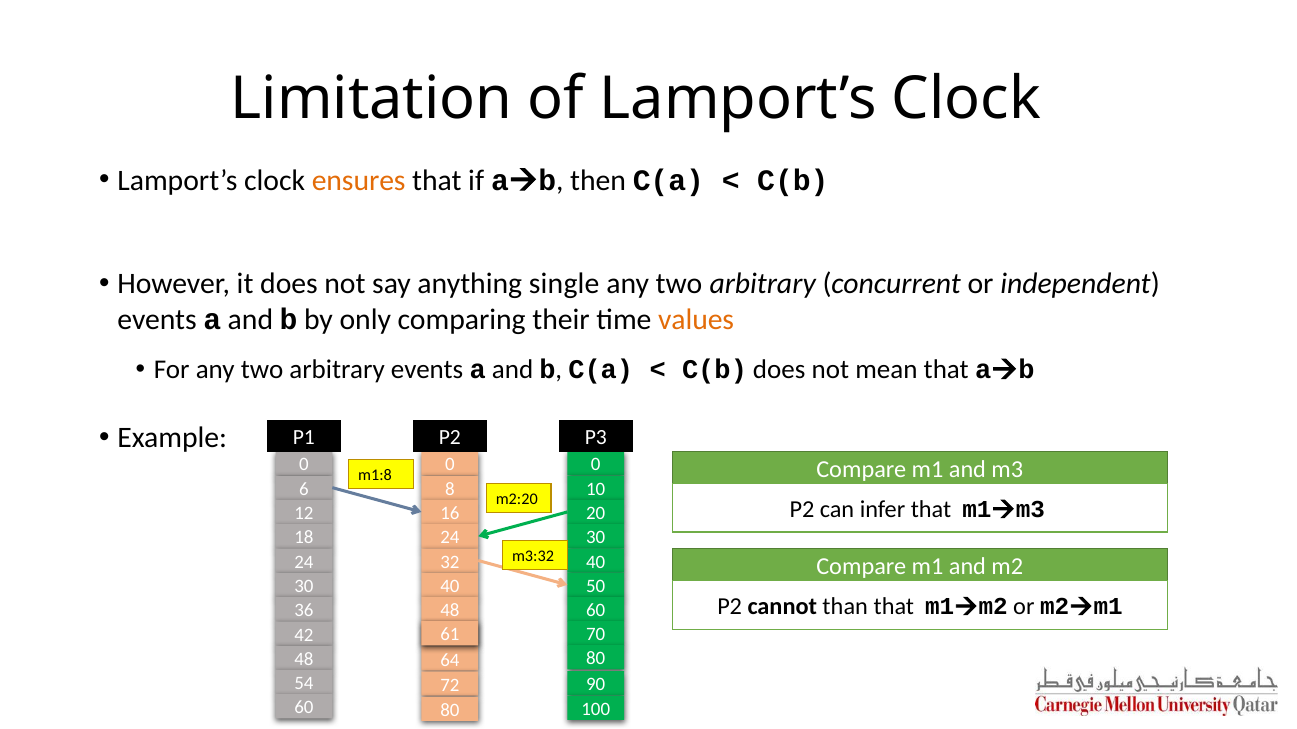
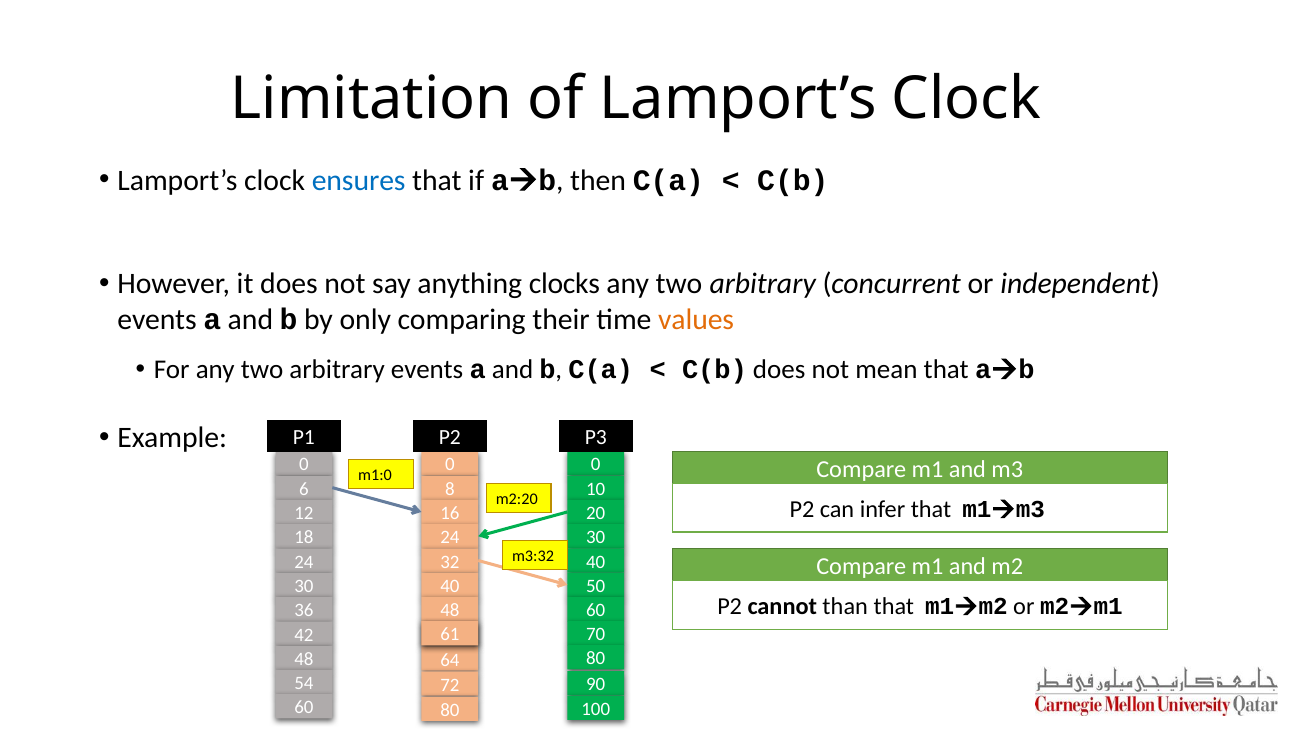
ensures colour: orange -> blue
single: single -> clocks
m1:8: m1:8 -> m1:0
